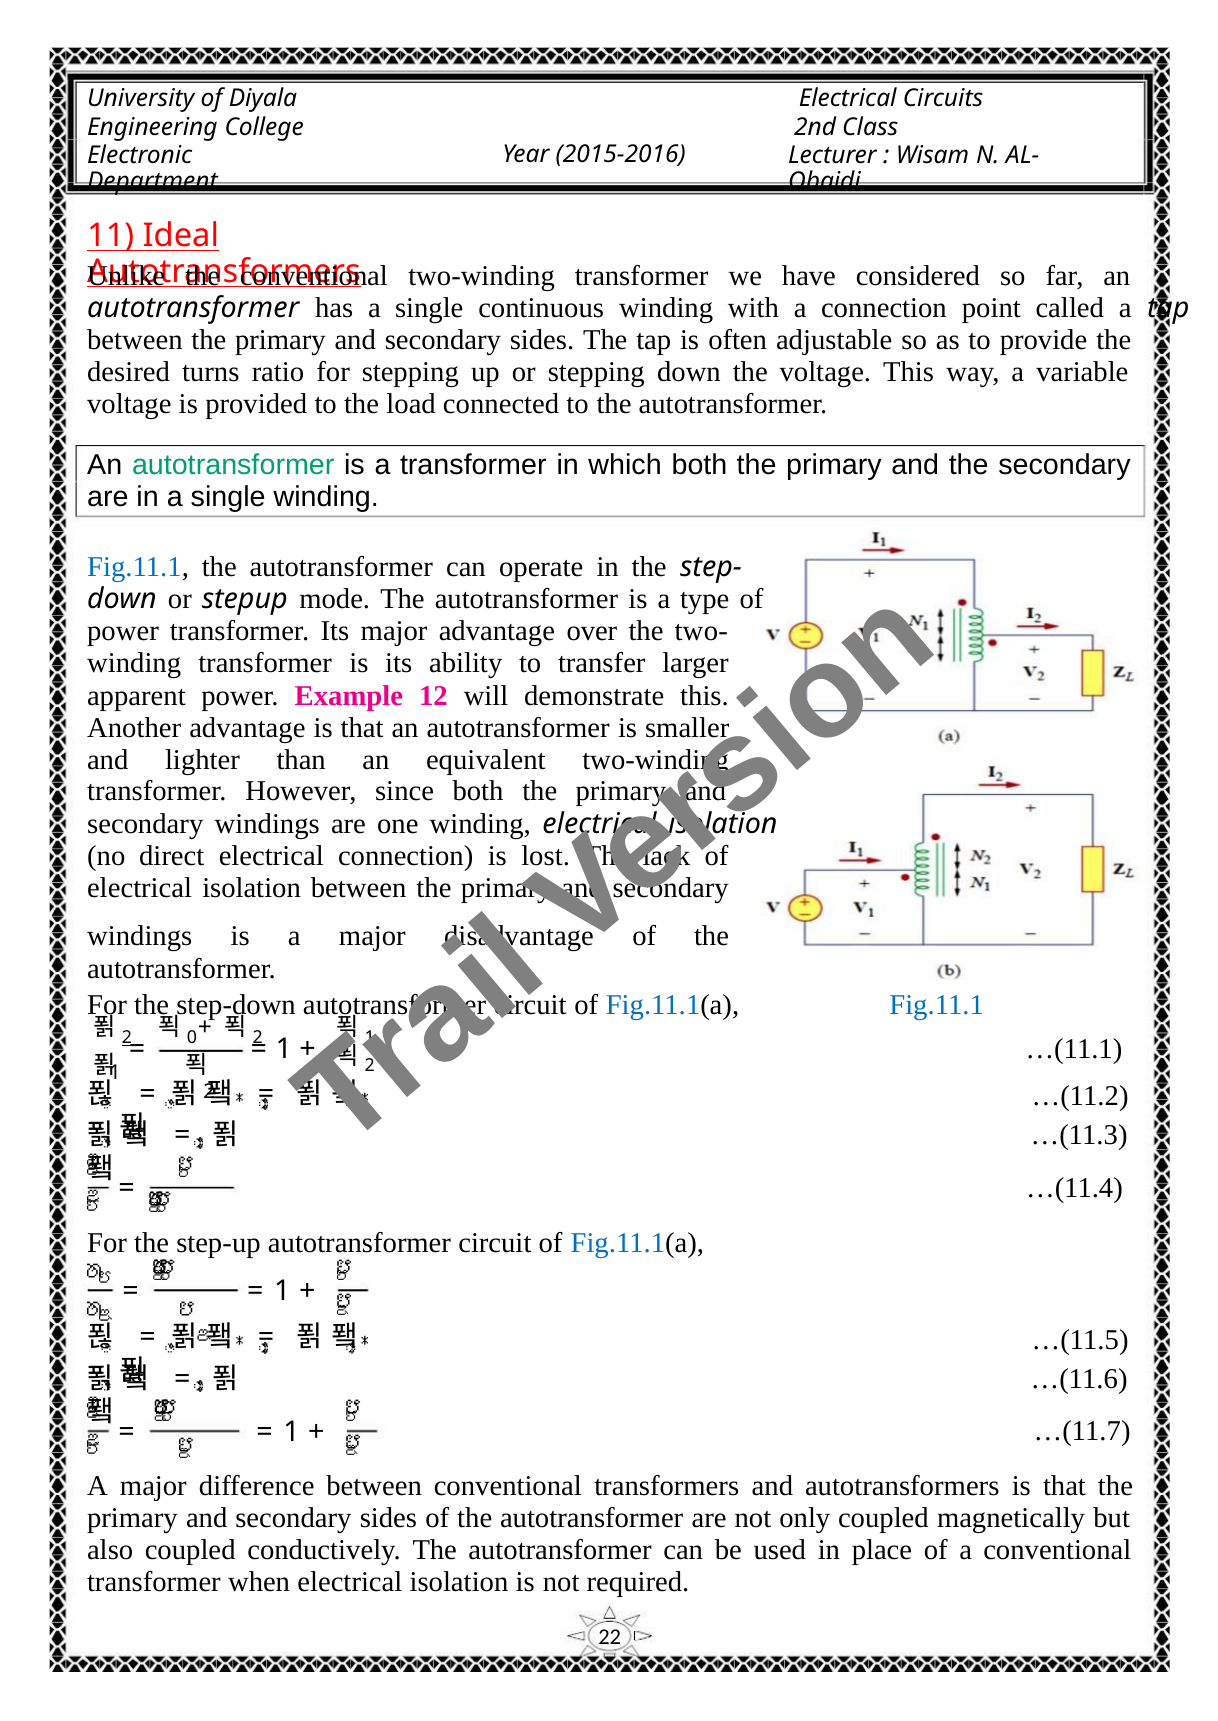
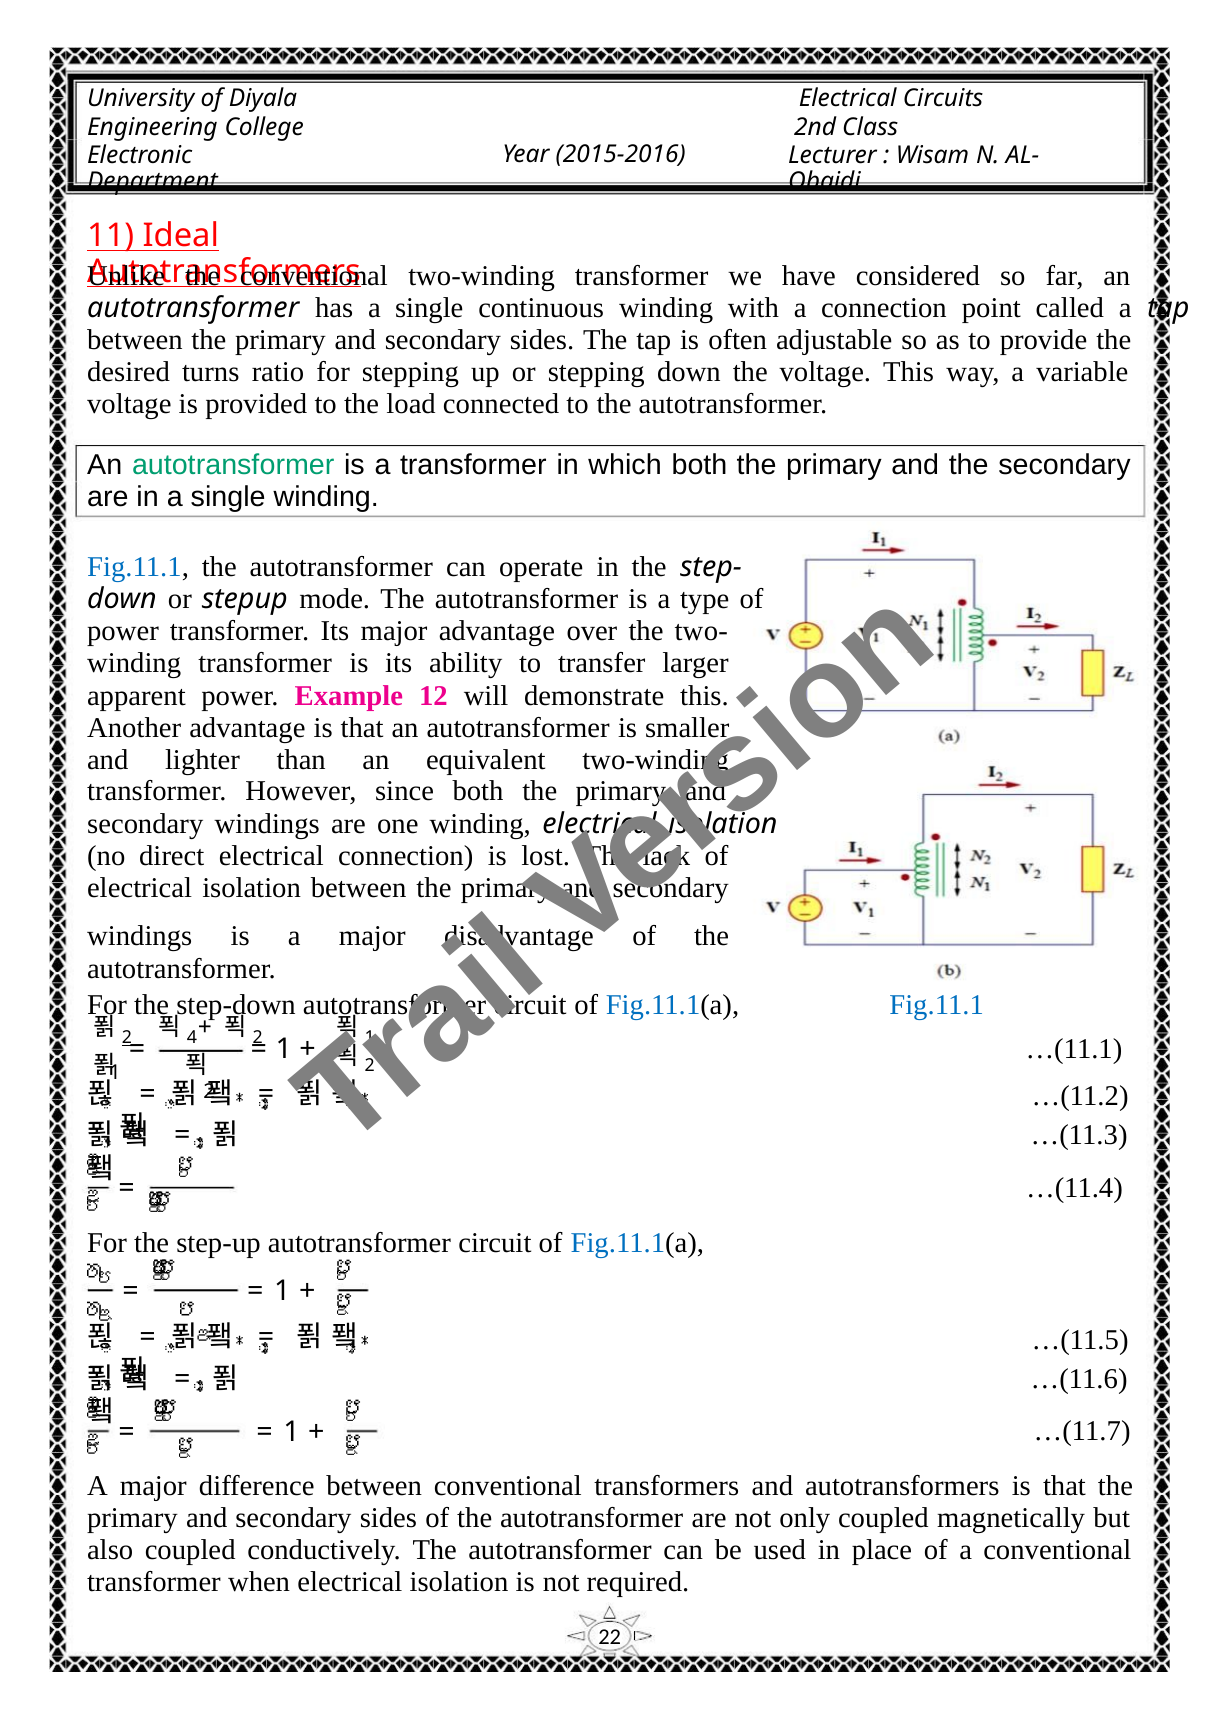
0: 0 -> 4
